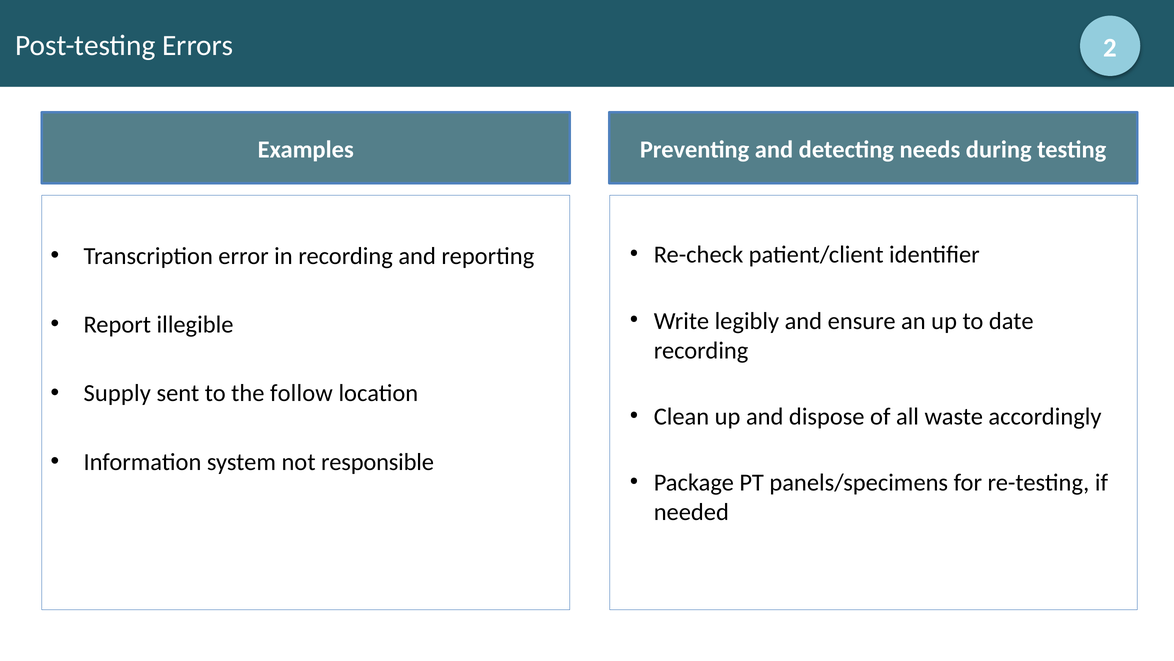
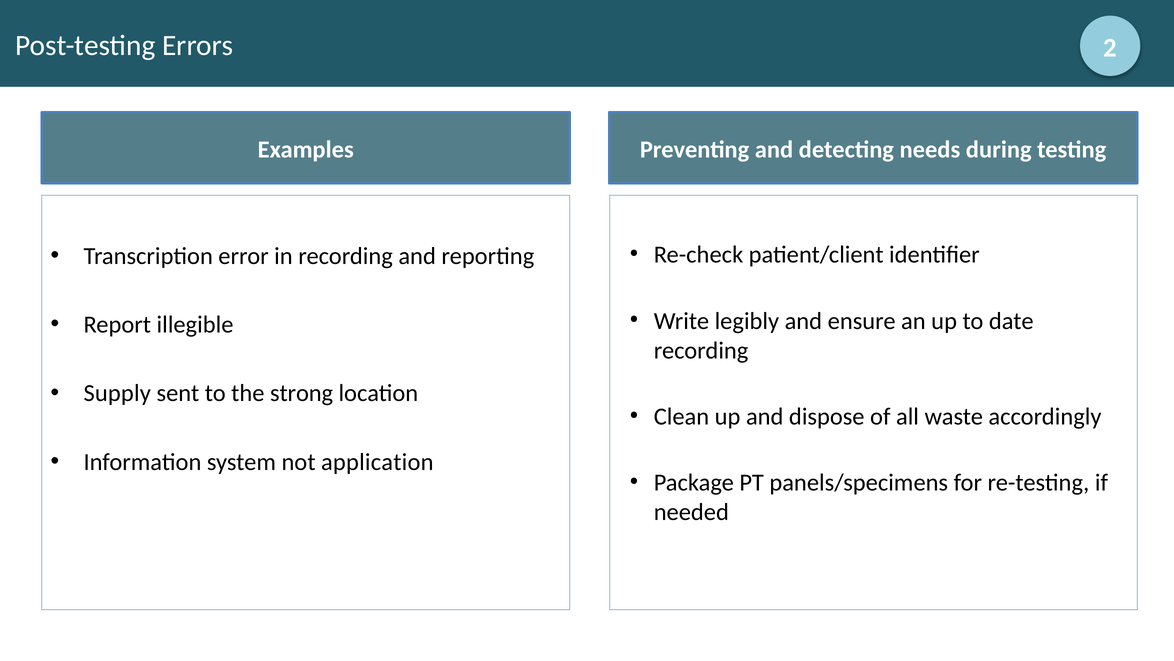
follow: follow -> strong
responsible: responsible -> application
